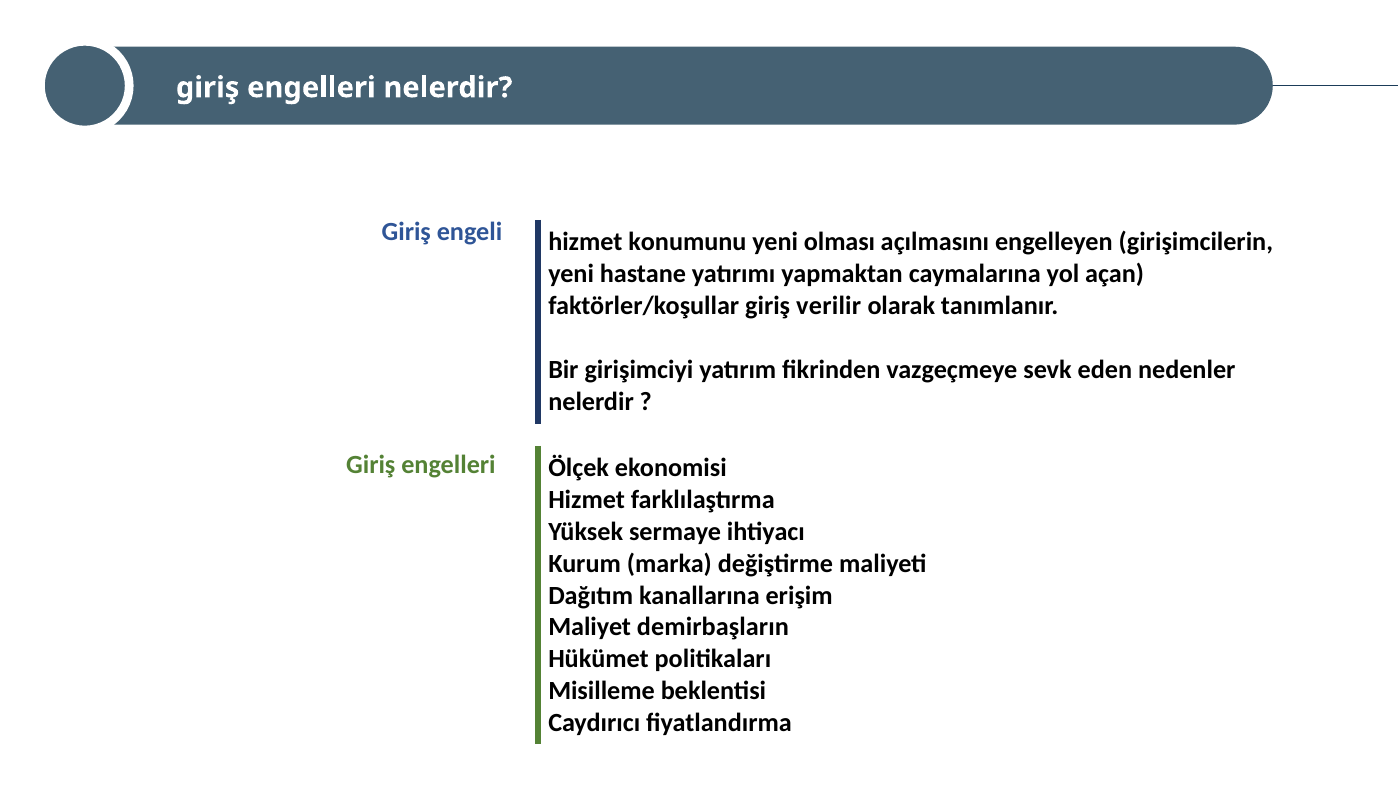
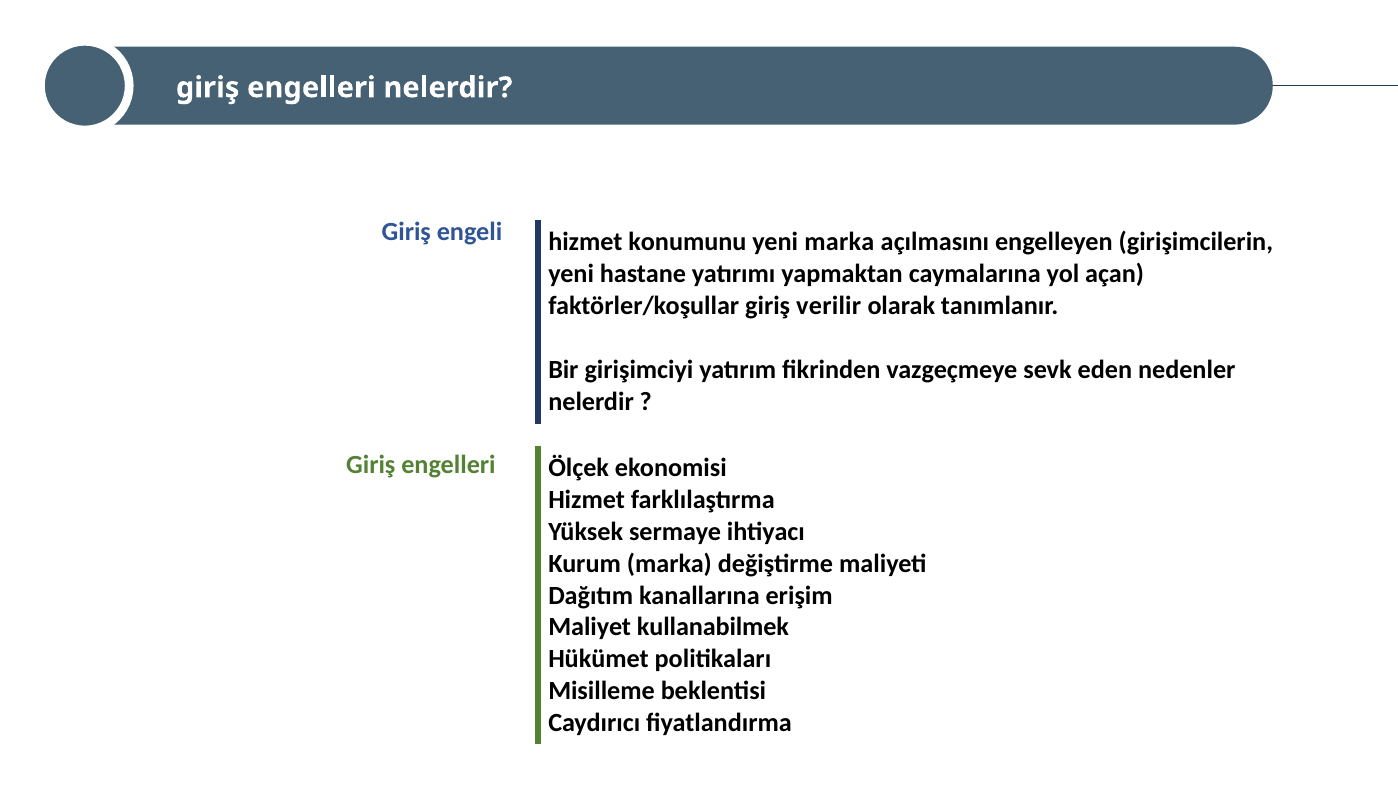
yeni olması: olması -> marka
demirbaşların: demirbaşların -> kullanabilmek
